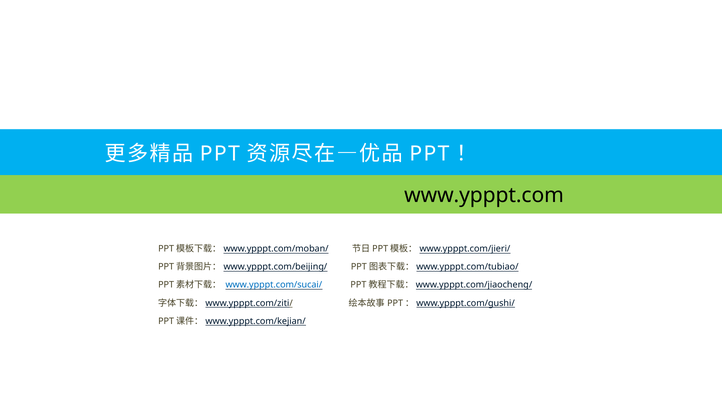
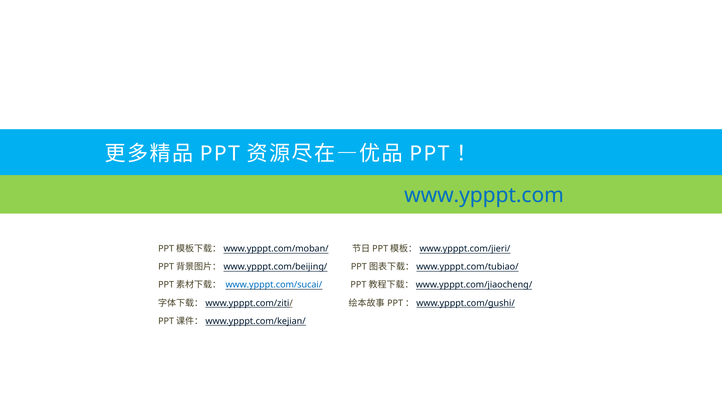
www.ypppt.com colour: black -> blue
